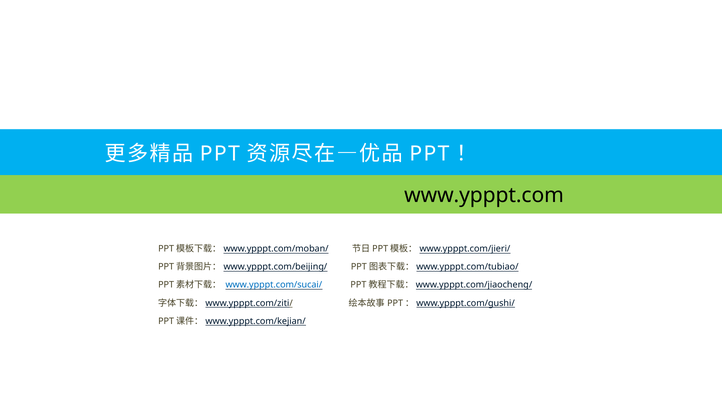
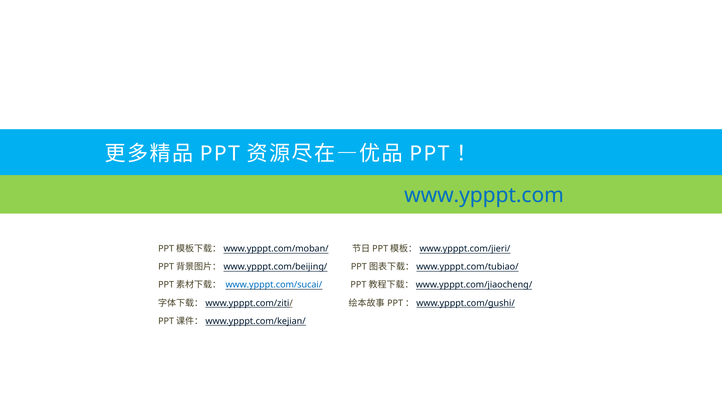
www.ypppt.com colour: black -> blue
